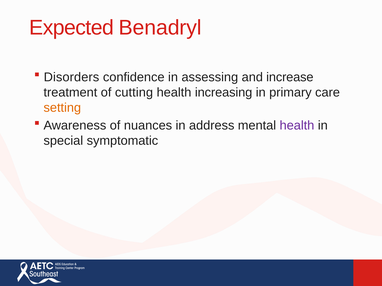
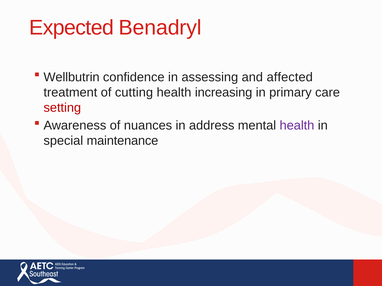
Disorders: Disorders -> Wellbutrin
increase: increase -> affected
setting colour: orange -> red
symptomatic: symptomatic -> maintenance
